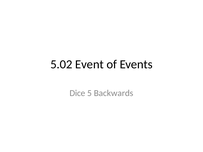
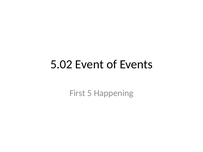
Dice: Dice -> First
Backwards: Backwards -> Happening
